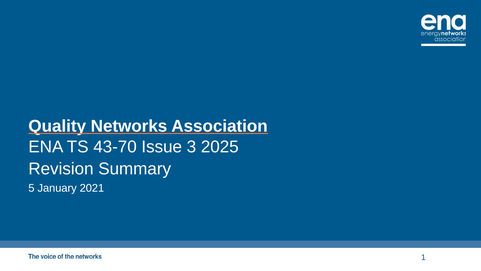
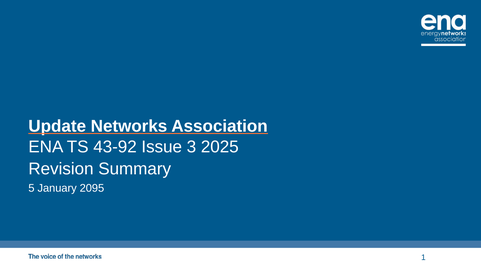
Quality: Quality -> Update
43-70: 43-70 -> 43-92
2021: 2021 -> 2095
